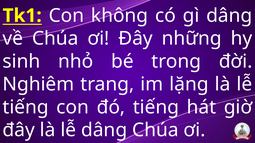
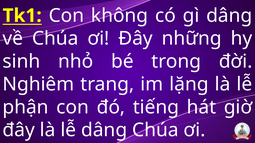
tiếng at (26, 107): tiếng -> phận
